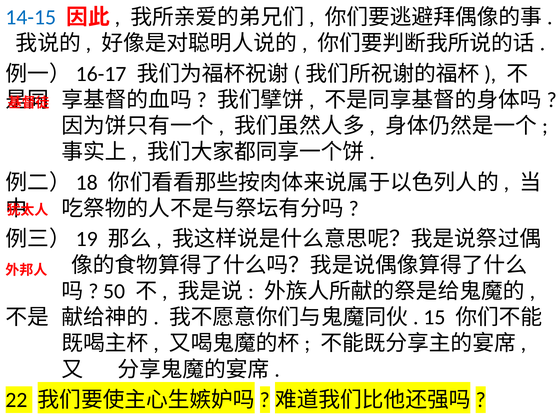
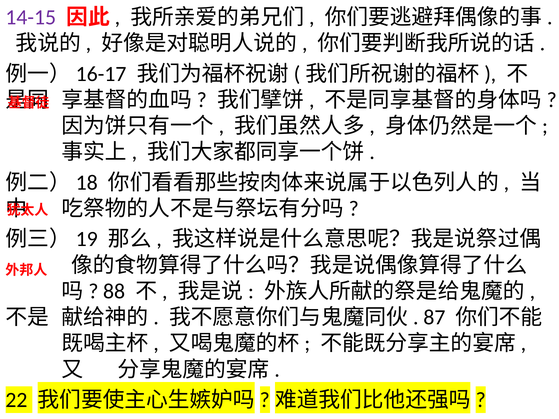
14-15 colour: blue -> purple
50: 50 -> 88
15: 15 -> 87
